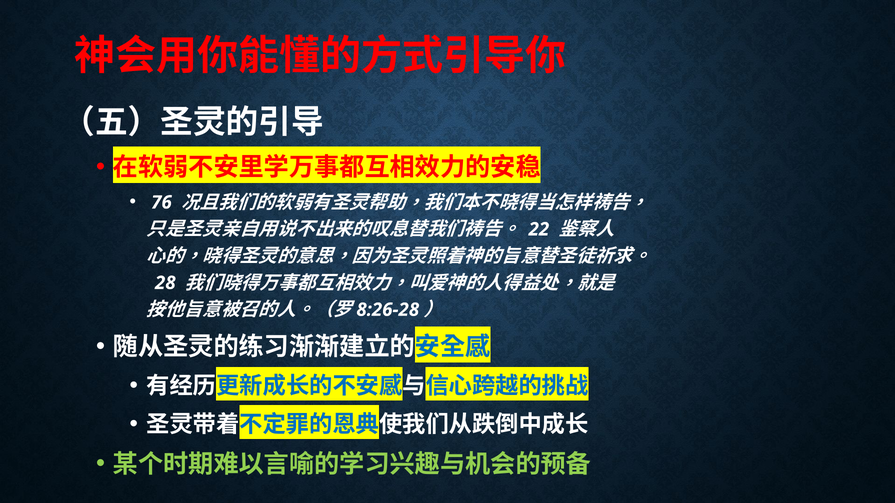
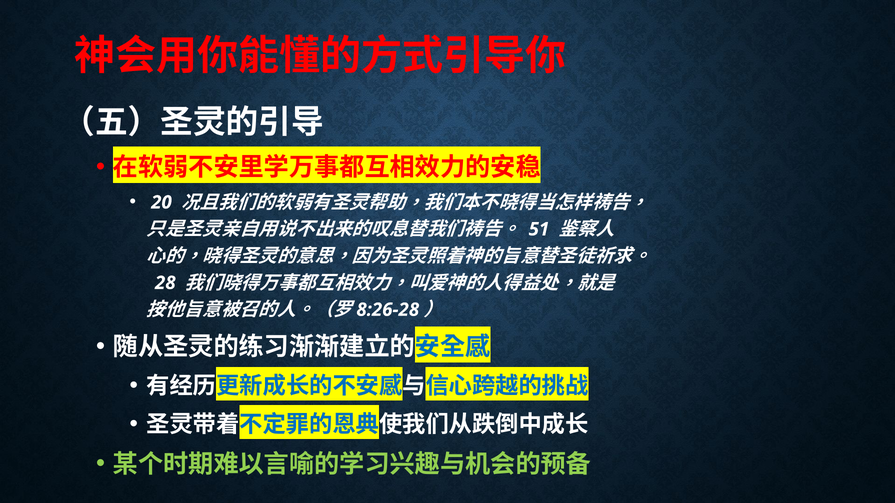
76: 76 -> 20
22: 22 -> 51
